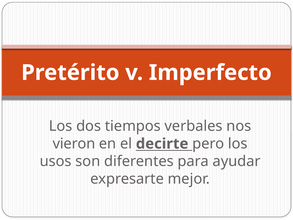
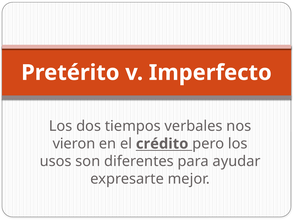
decirte: decirte -> crédito
